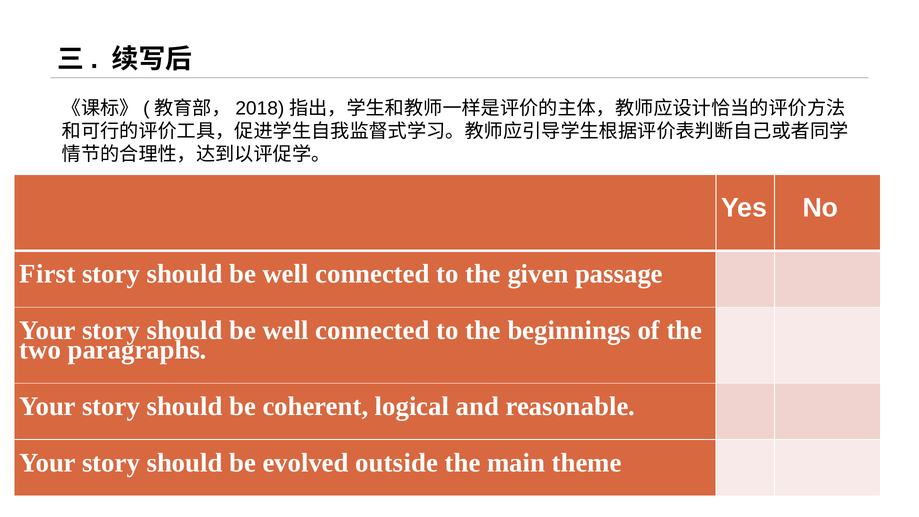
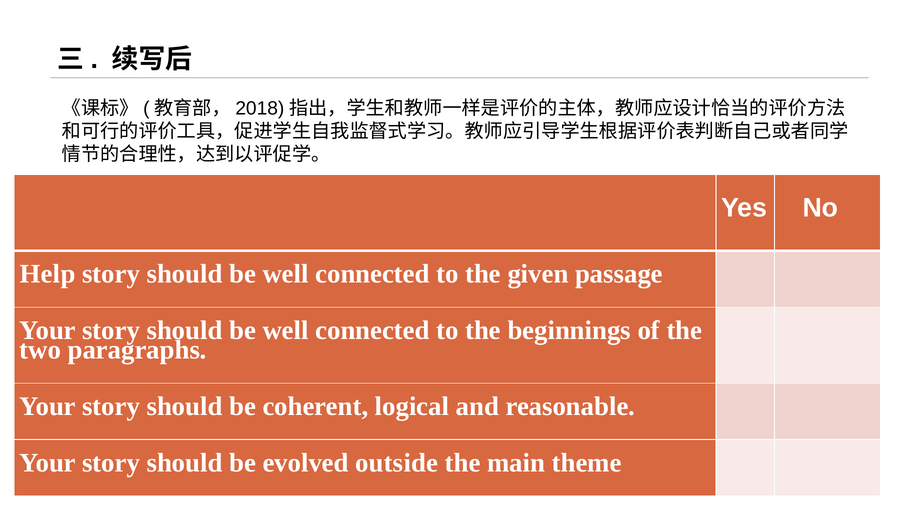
First: First -> Help
